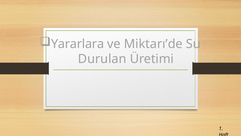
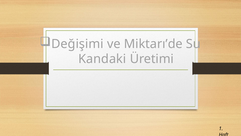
Yararlara: Yararlara -> Değişimi
Durulan: Durulan -> Kandaki
